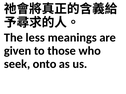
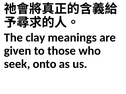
less: less -> clay
